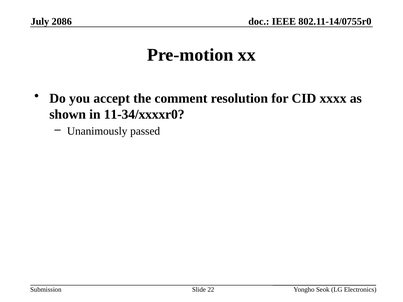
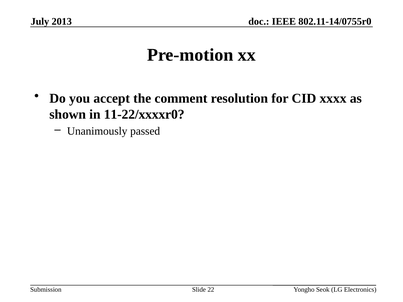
2086: 2086 -> 2013
11-34/xxxxr0: 11-34/xxxxr0 -> 11-22/xxxxr0
